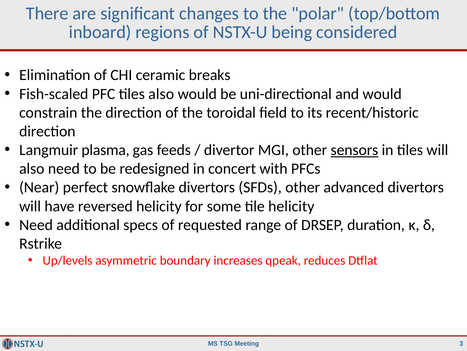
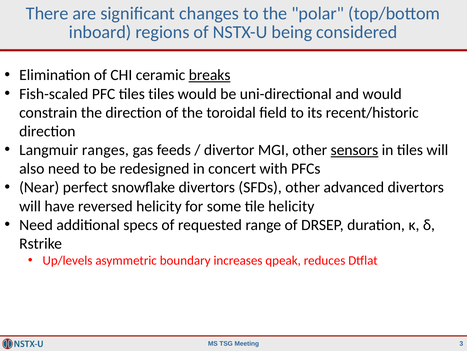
breaks underline: none -> present
tiles also: also -> tiles
plasma: plasma -> ranges
